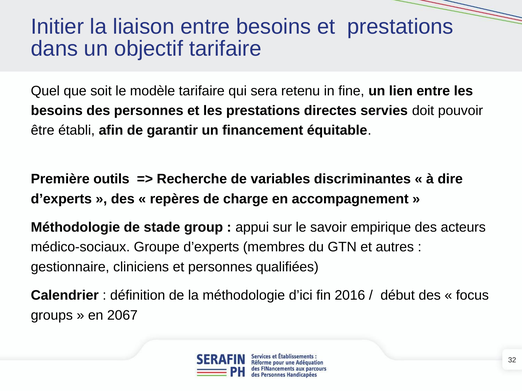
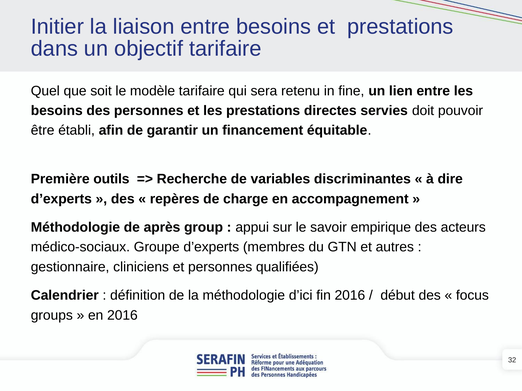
stade: stade -> après
en 2067: 2067 -> 2016
